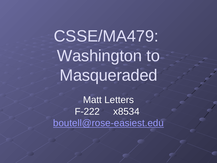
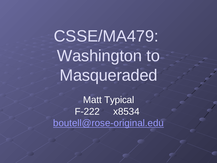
Letters: Letters -> Typical
boutell@rose-easiest.edu: boutell@rose-easiest.edu -> boutell@rose-original.edu
